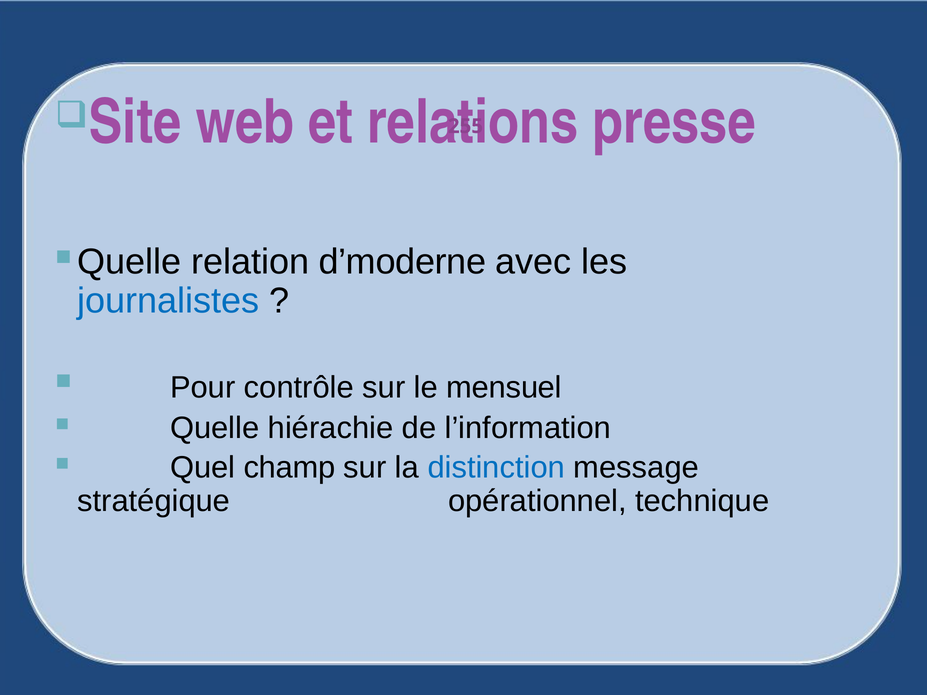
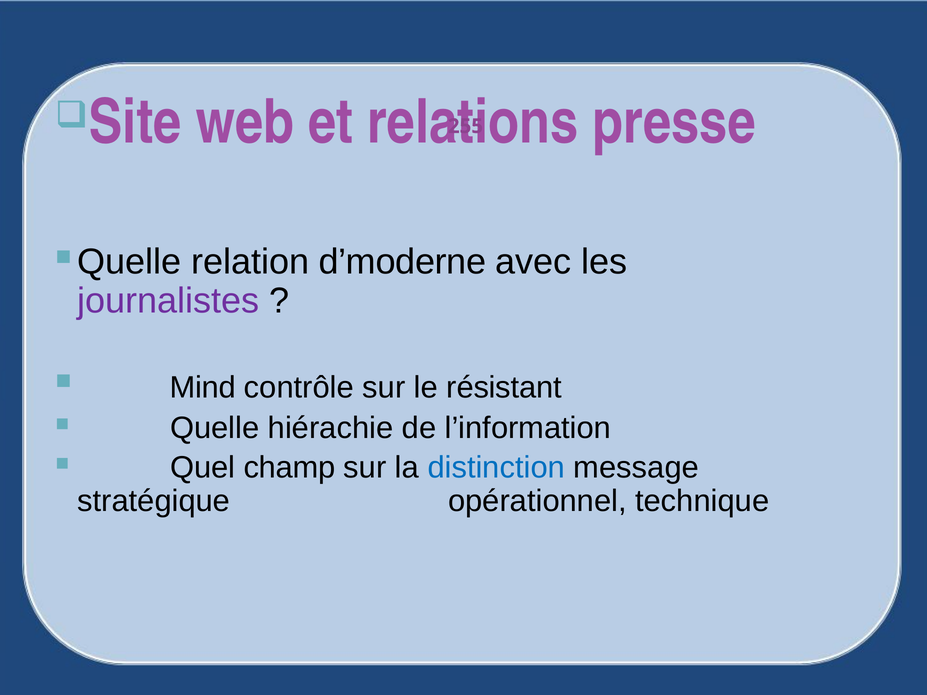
journalistes colour: blue -> purple
Pour: Pour -> Mind
mensuel: mensuel -> résistant
